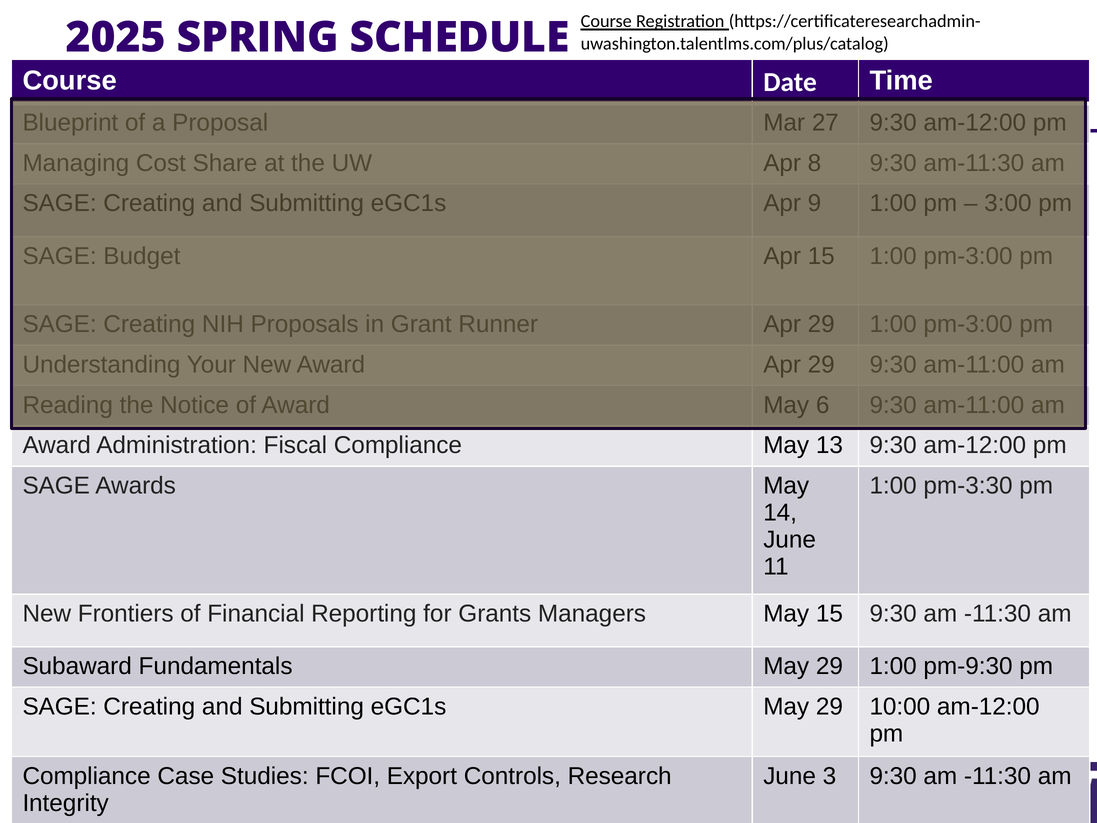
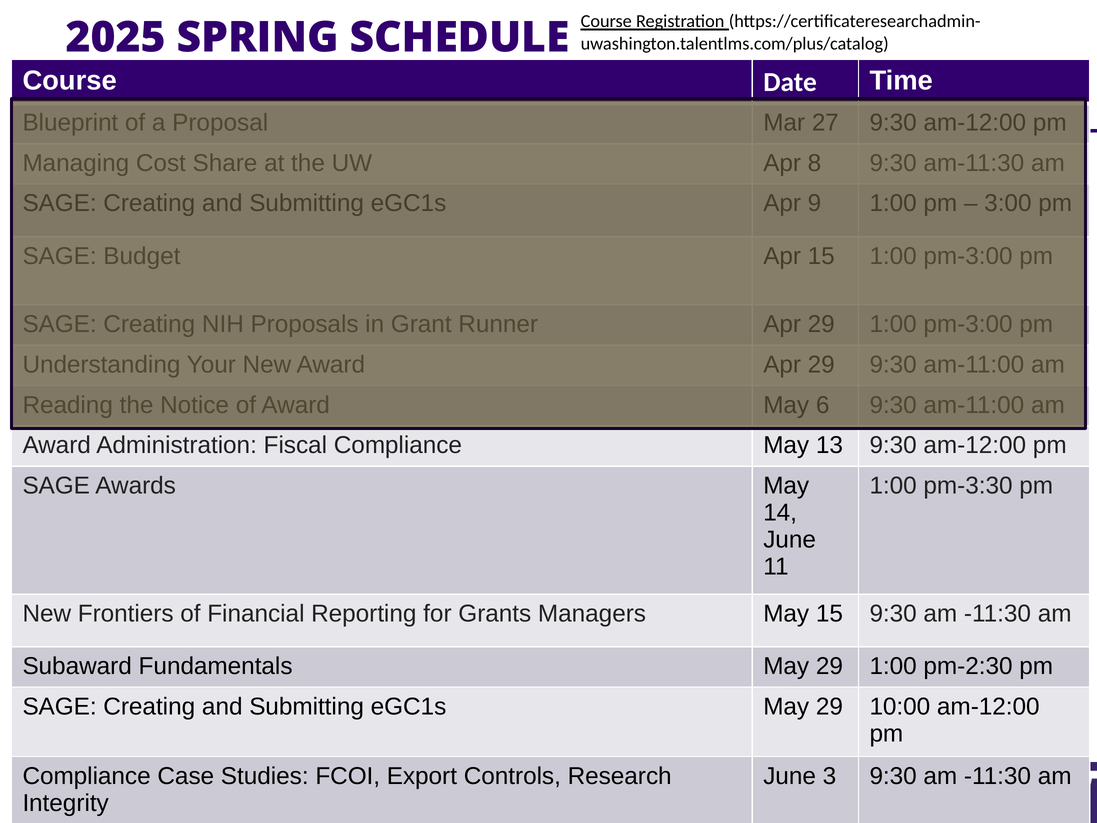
pm-9:30: pm-9:30 -> pm-2:30
